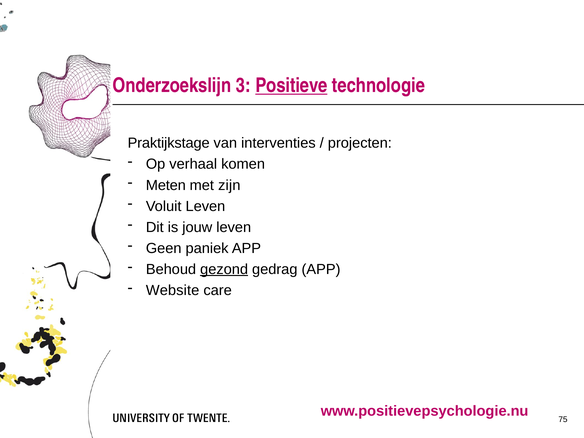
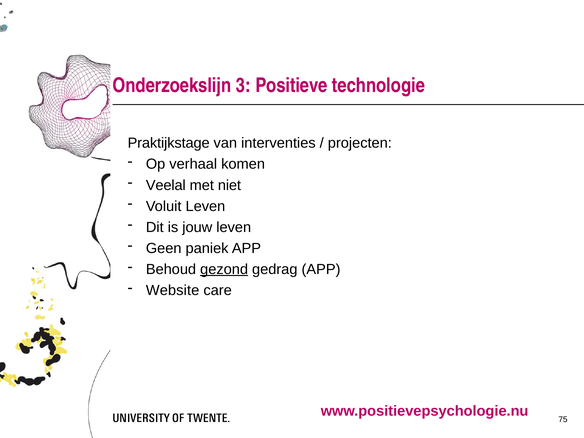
Positieve underline: present -> none
Meten: Meten -> Veelal
zijn: zijn -> niet
